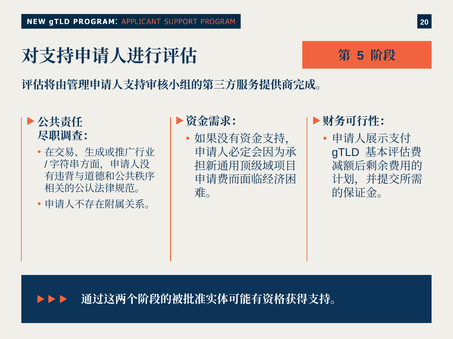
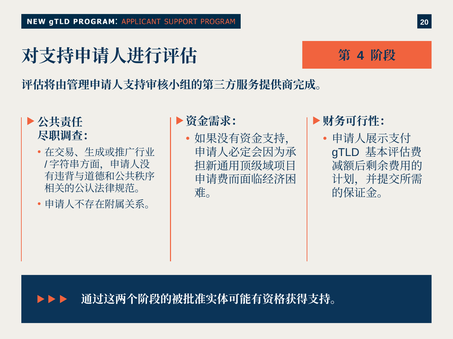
5: 5 -> 4
